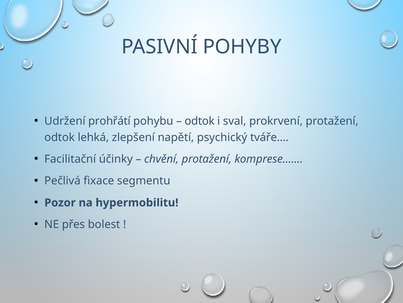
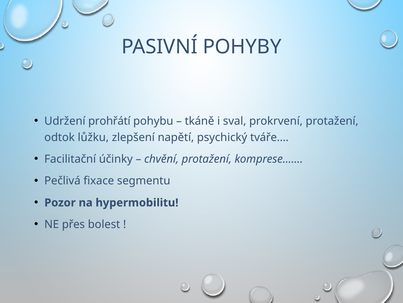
odtok at (200, 121): odtok -> tkáně
lehká: lehká -> lůžku
